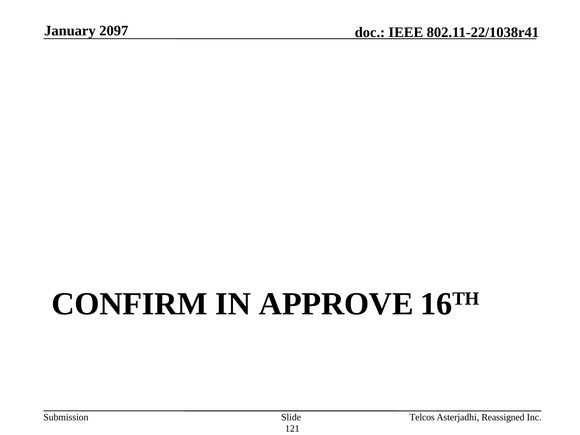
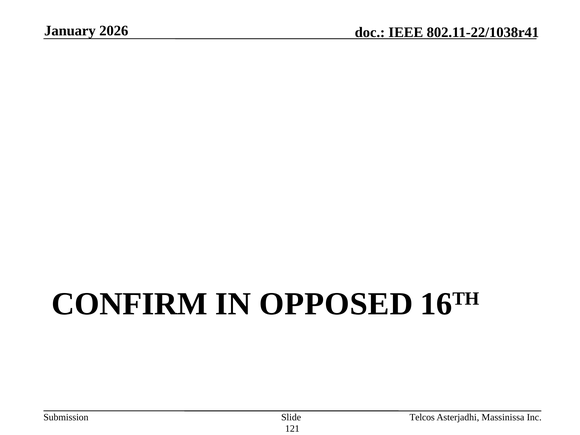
2097: 2097 -> 2026
APPROVE: APPROVE -> OPPOSED
Reassigned: Reassigned -> Massinissa
